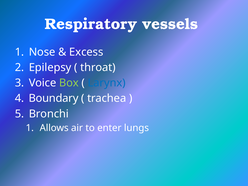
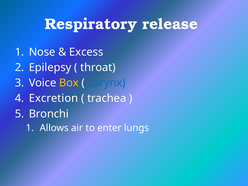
vessels: vessels -> release
Box colour: light green -> yellow
Boundary: Boundary -> Excretion
